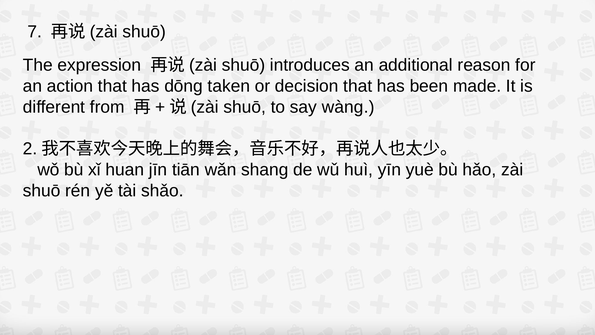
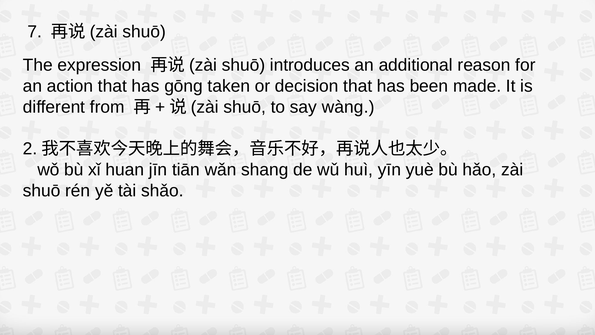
dōng: dōng -> gōng
